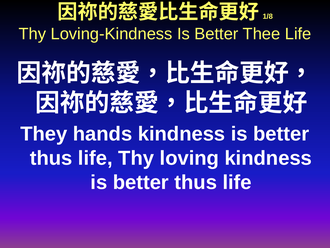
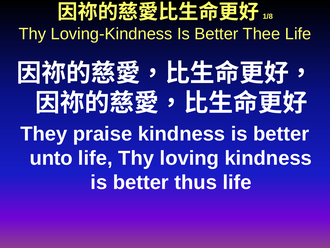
hands: hands -> praise
thus at (51, 158): thus -> unto
